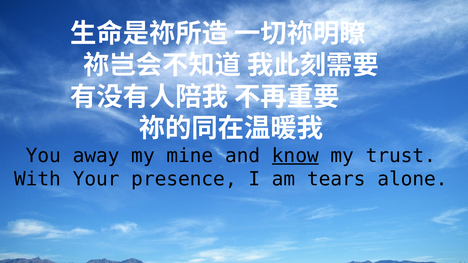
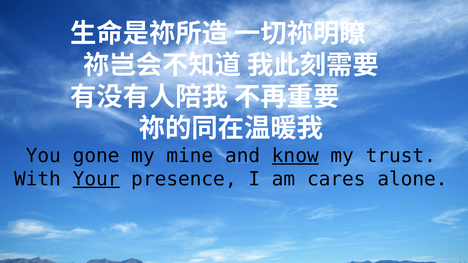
away: away -> gone
Your underline: none -> present
tears: tears -> cares
